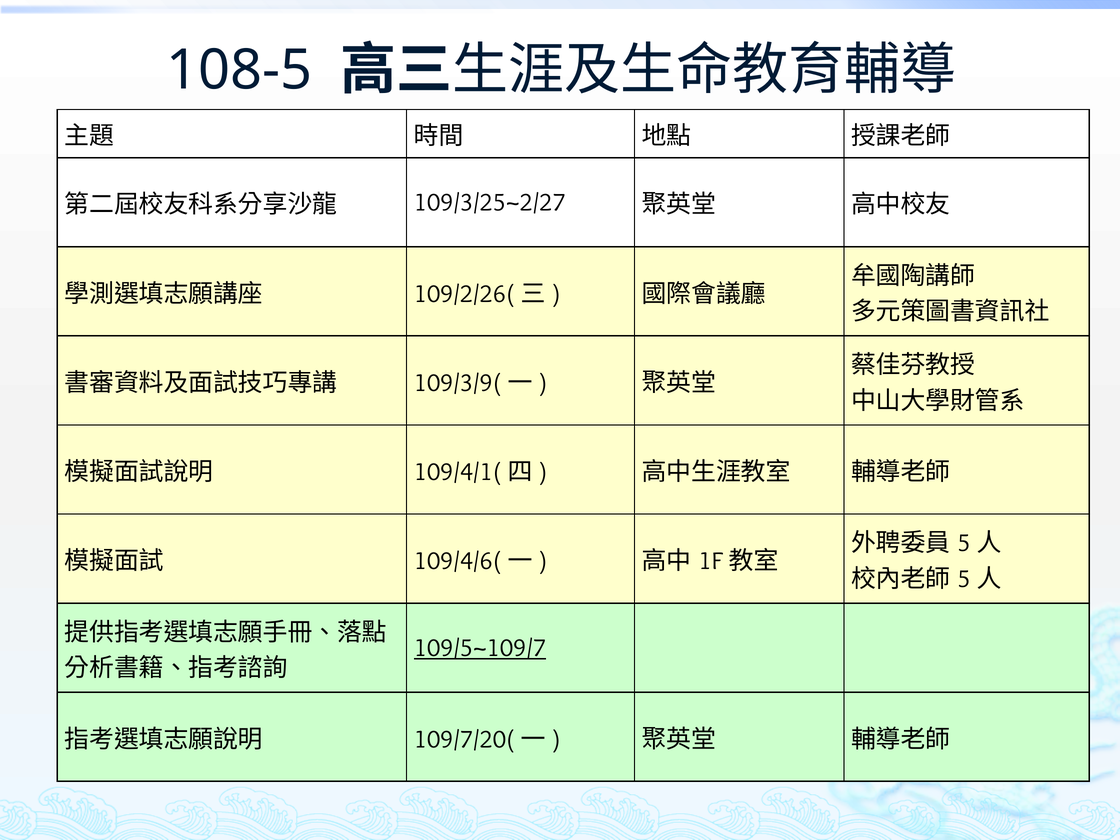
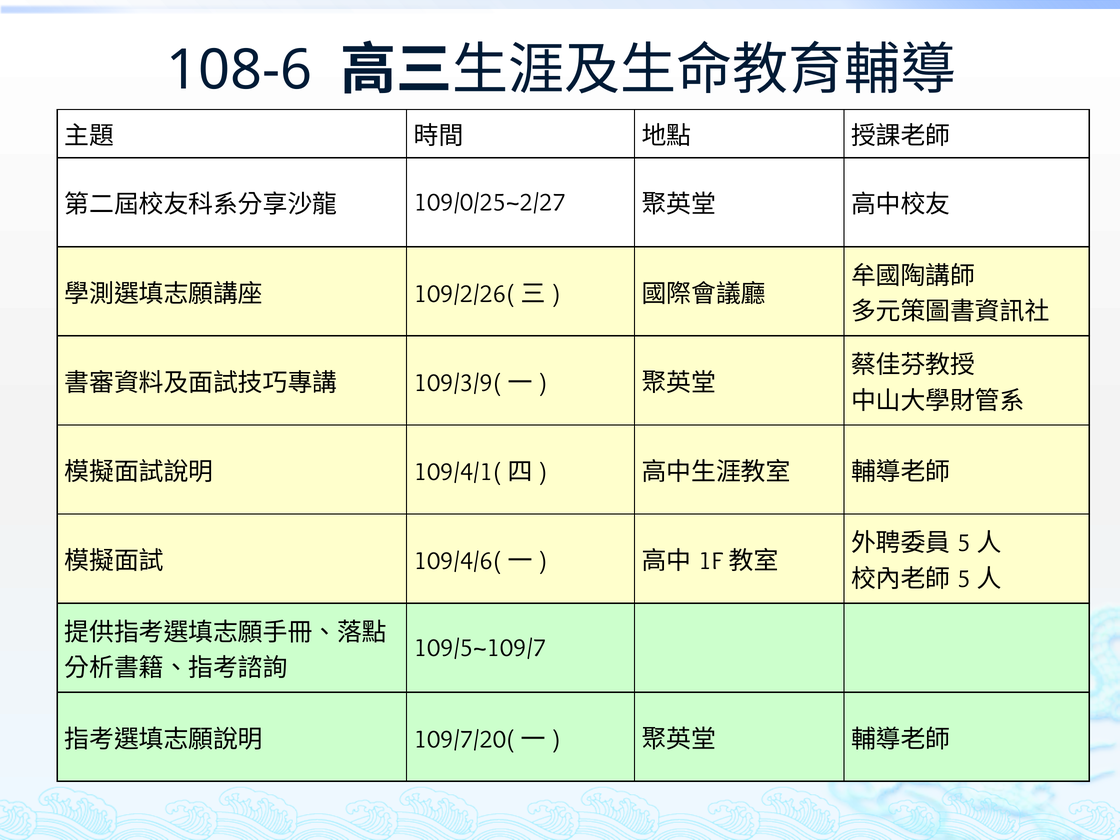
108-5: 108-5 -> 108-6
109/3/25~2/27: 109/3/25~2/27 -> 109/0/25~2/27
109/5~109/7 underline: present -> none
